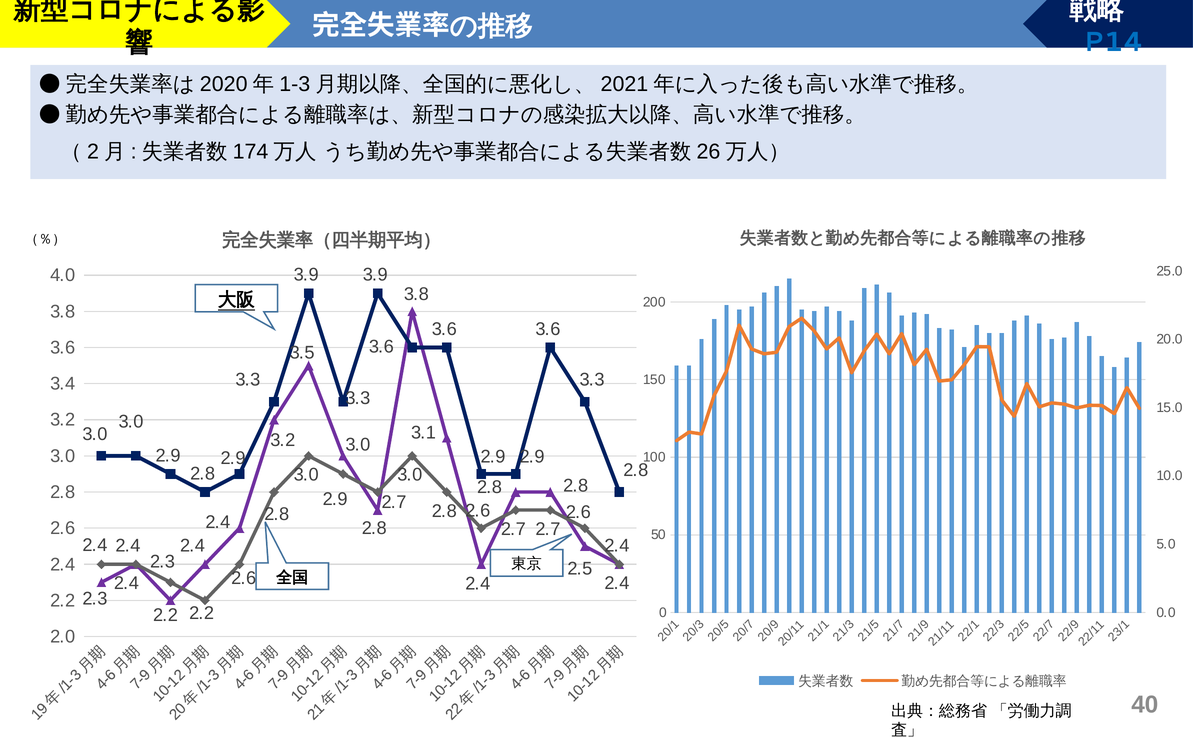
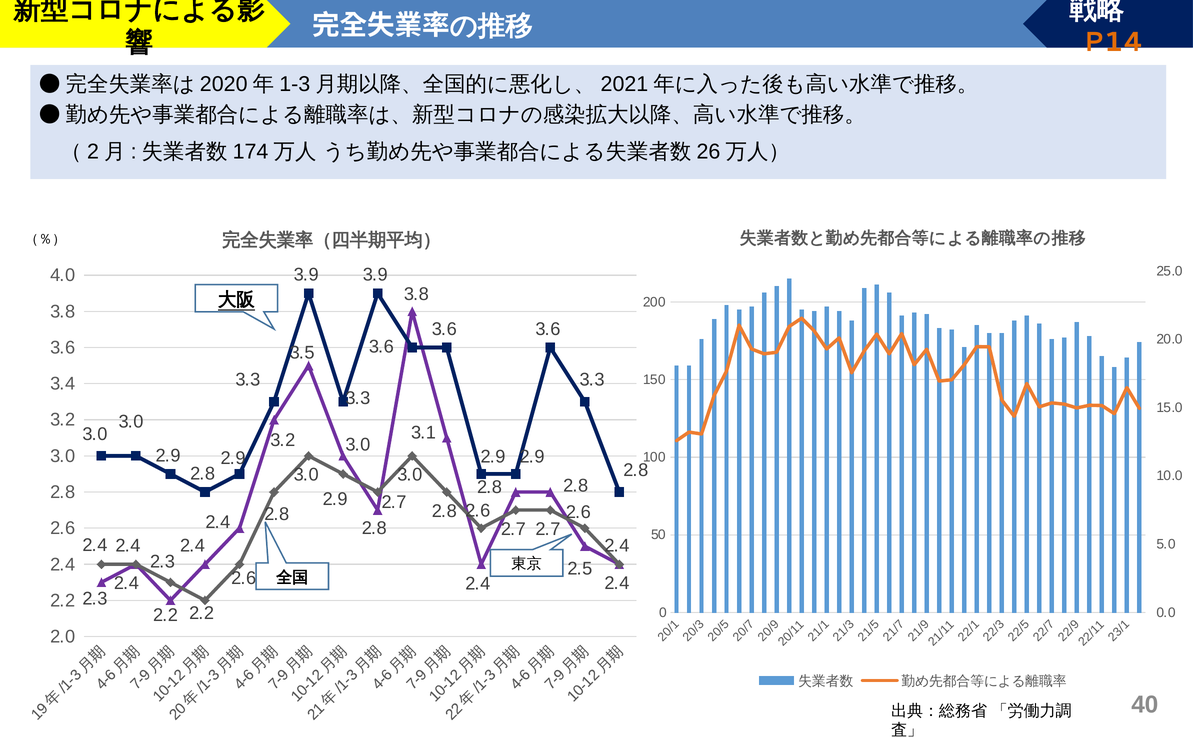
P14 colour: blue -> orange
